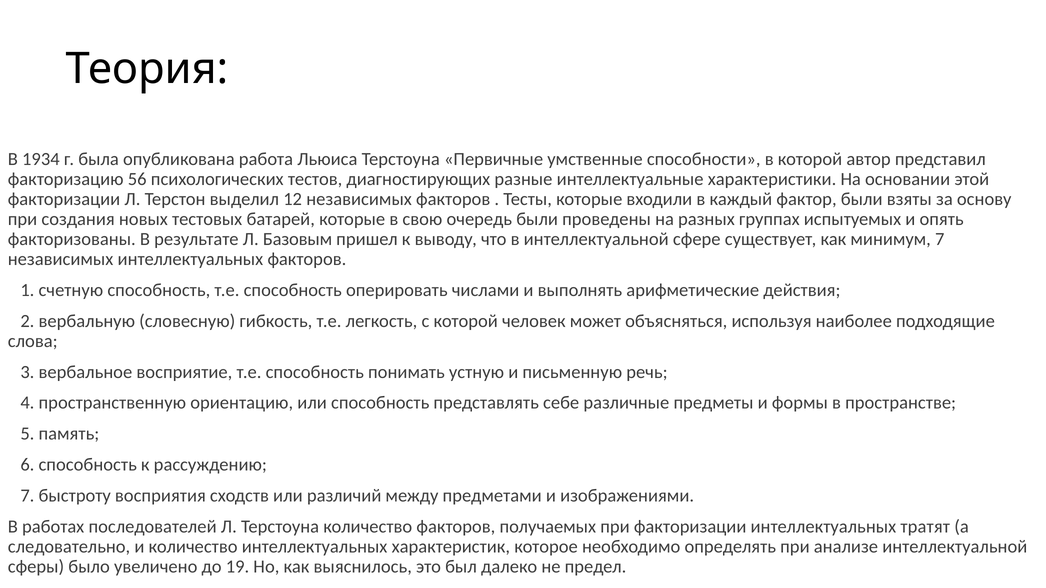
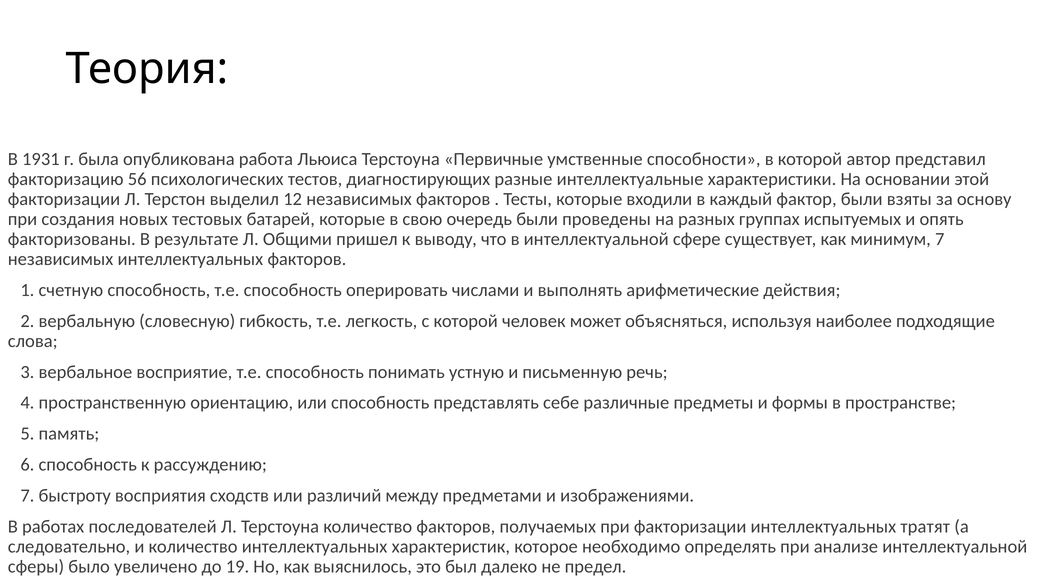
1934: 1934 -> 1931
Базовым: Базовым -> Общими
